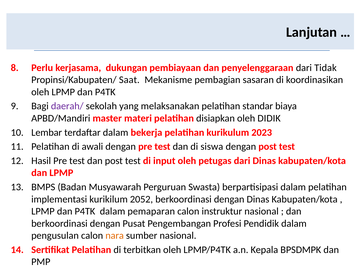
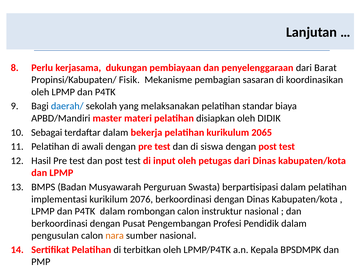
Tidak: Tidak -> Barat
Saat: Saat -> Fisik
daerah/ colour: purple -> blue
Lembar: Lembar -> Sebagai
2023: 2023 -> 2065
2052: 2052 -> 2076
pemaparan: pemaparan -> rombongan
